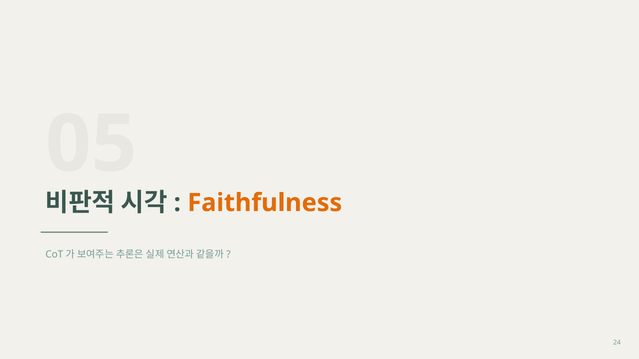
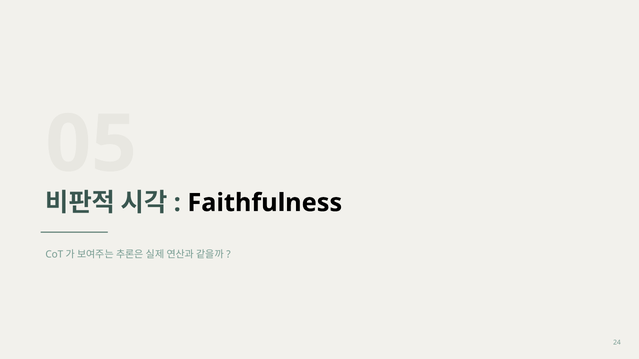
Faithfulness colour: orange -> black
